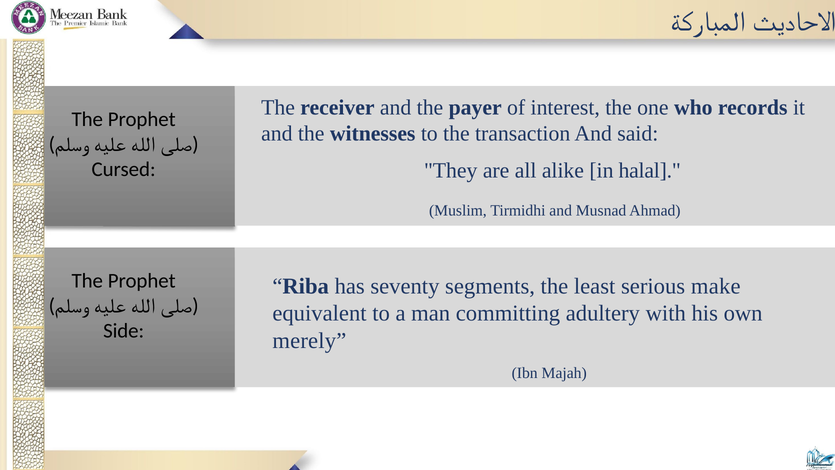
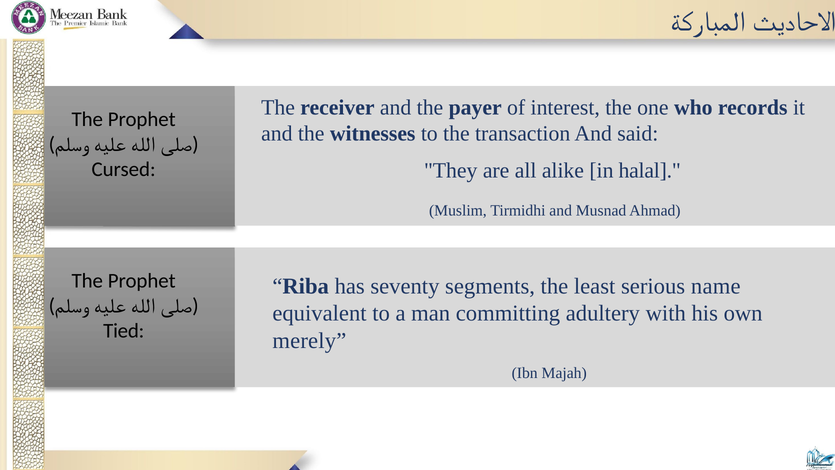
make: make -> name
Side: Side -> Tied
